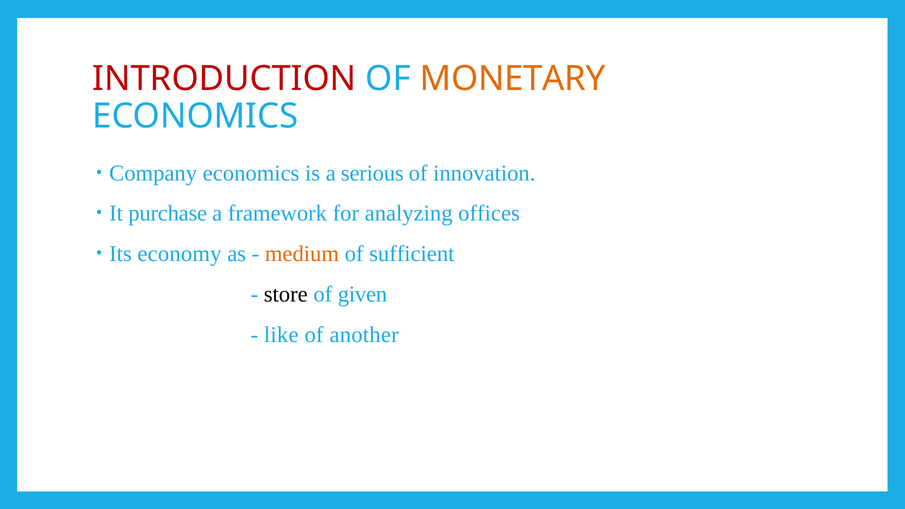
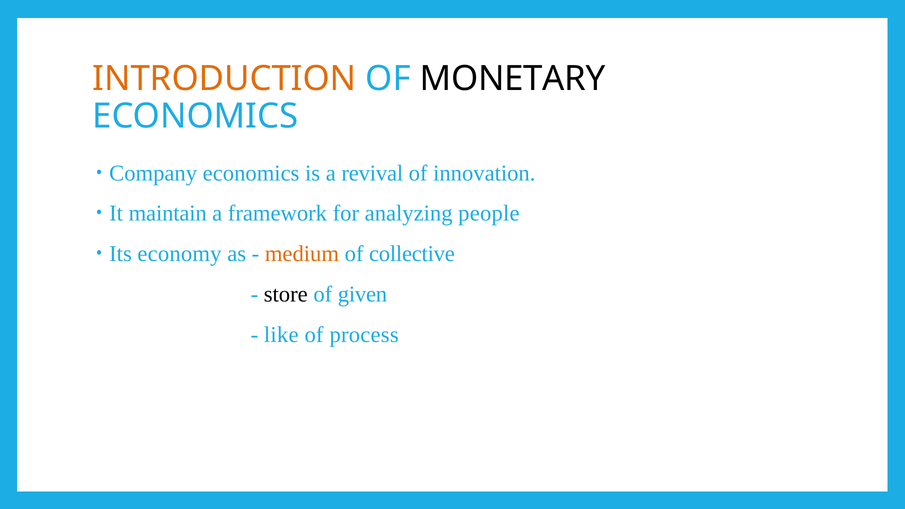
INTRODUCTION colour: red -> orange
MONETARY colour: orange -> black
serious: serious -> revival
purchase: purchase -> maintain
offices: offices -> people
sufficient: sufficient -> collective
another: another -> process
